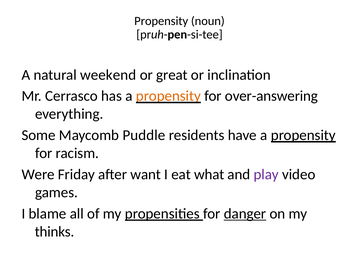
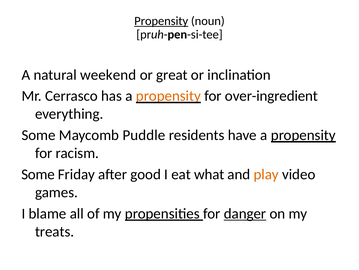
Propensity at (161, 21) underline: none -> present
over-answering: over-answering -> over-ingredient
Were at (38, 174): Were -> Some
want: want -> good
play colour: purple -> orange
thinks: thinks -> treats
